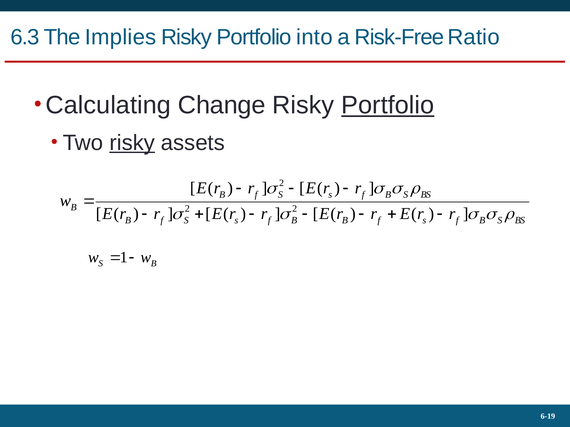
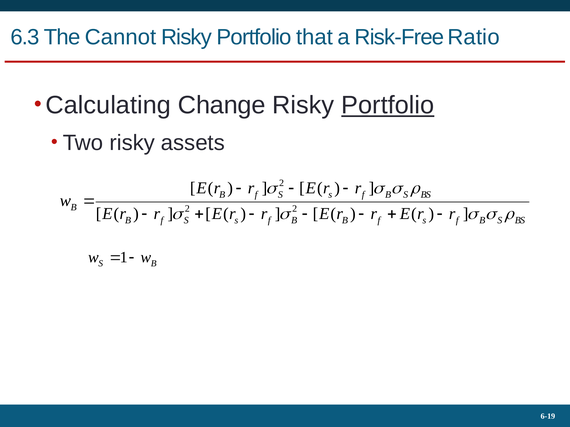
Implies: Implies -> Cannot
into: into -> that
risky at (132, 143) underline: present -> none
